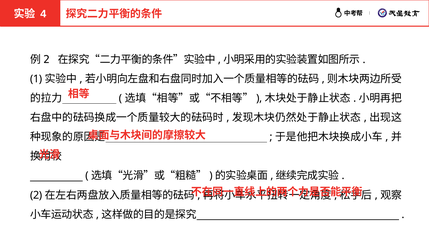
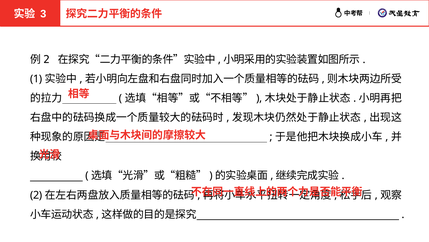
4: 4 -> 3
